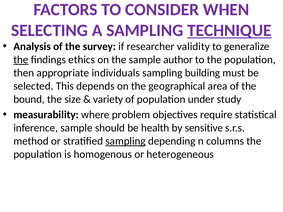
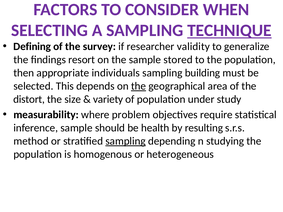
Analysis: Analysis -> Defining
the at (21, 60) underline: present -> none
ethics: ethics -> resort
author: author -> stored
the at (139, 86) underline: none -> present
bound: bound -> distort
sensitive: sensitive -> resulting
columns: columns -> studying
